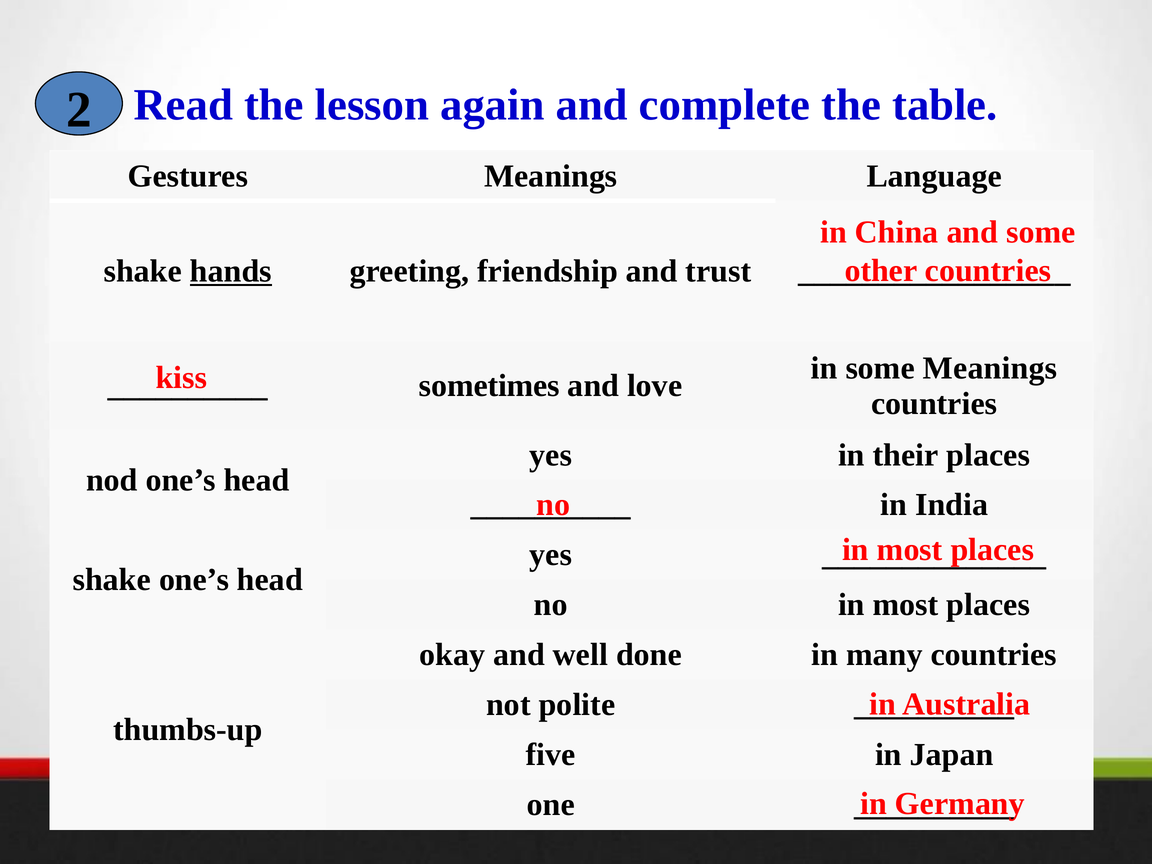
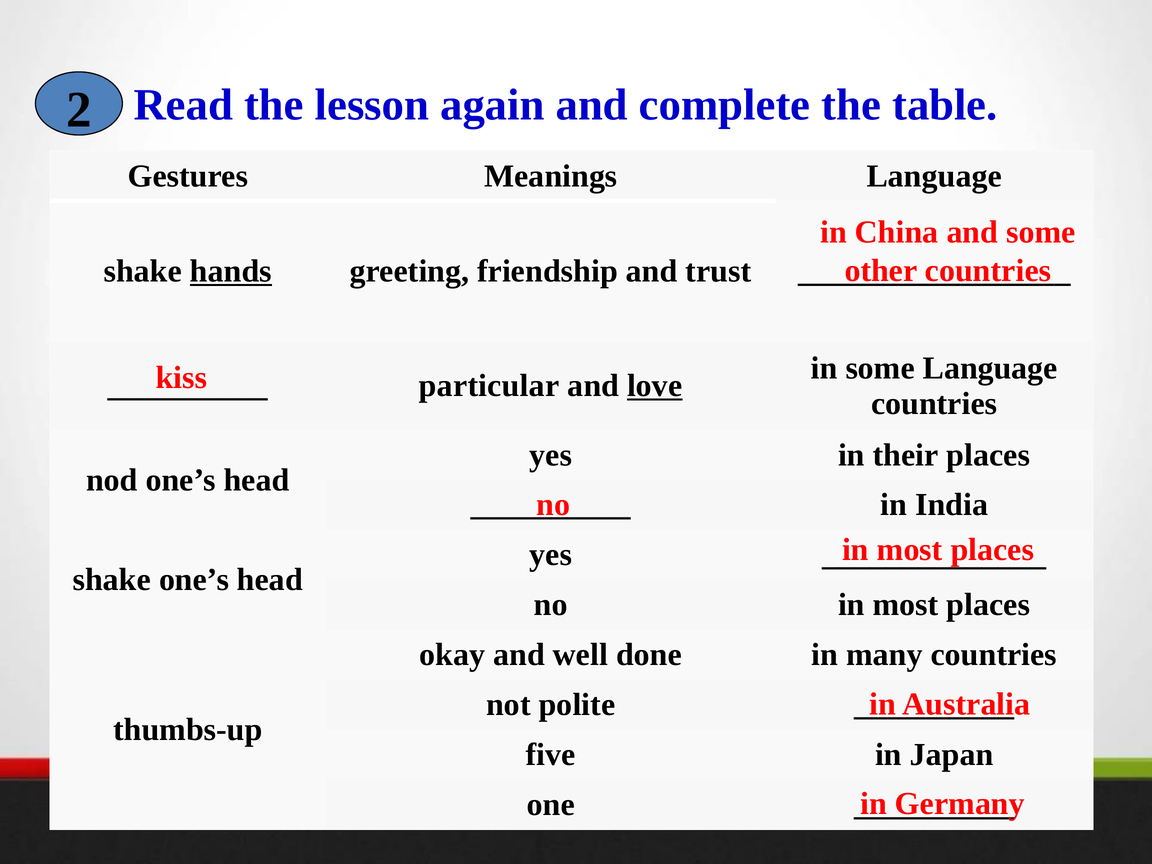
some Meanings: Meanings -> Language
sometimes: sometimes -> particular
love underline: none -> present
